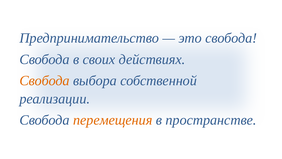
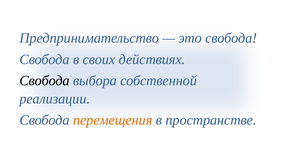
Свобода at (45, 80) colour: orange -> black
